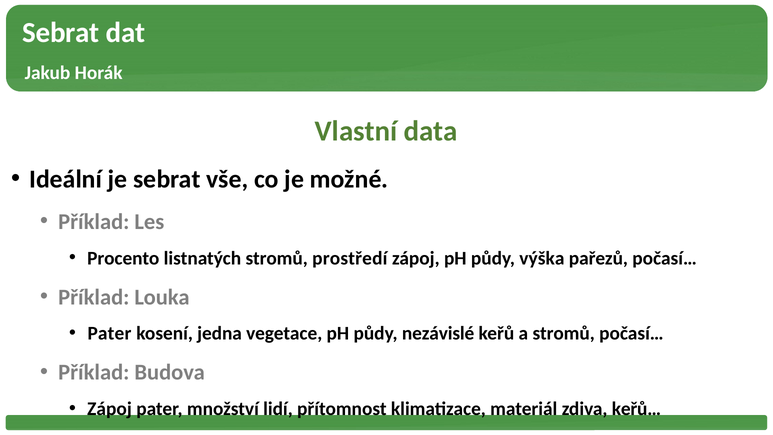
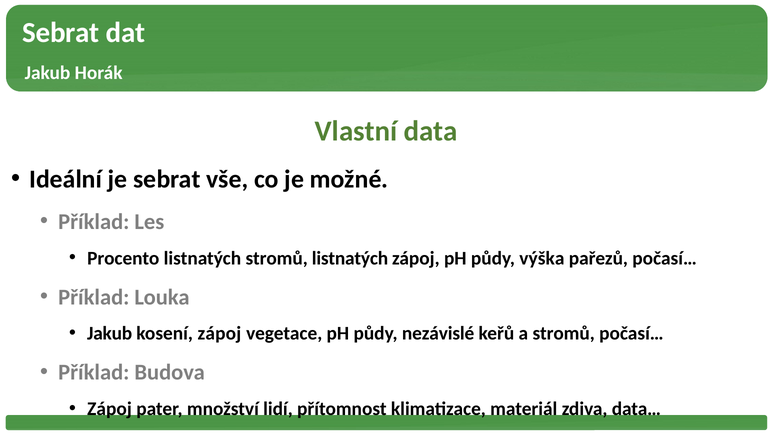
stromů prostředí: prostředí -> listnatých
Pater at (109, 333): Pater -> Jakub
kosení jedna: jedna -> zápoj
keřů…: keřů… -> data…
